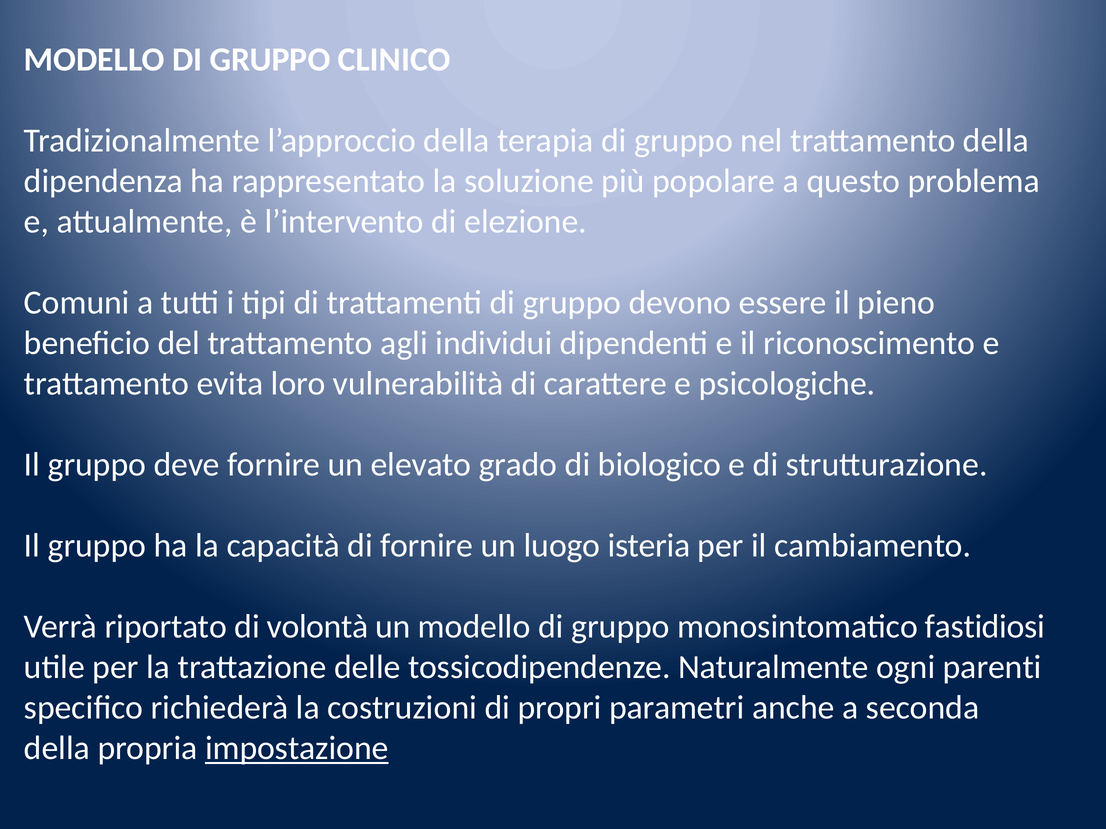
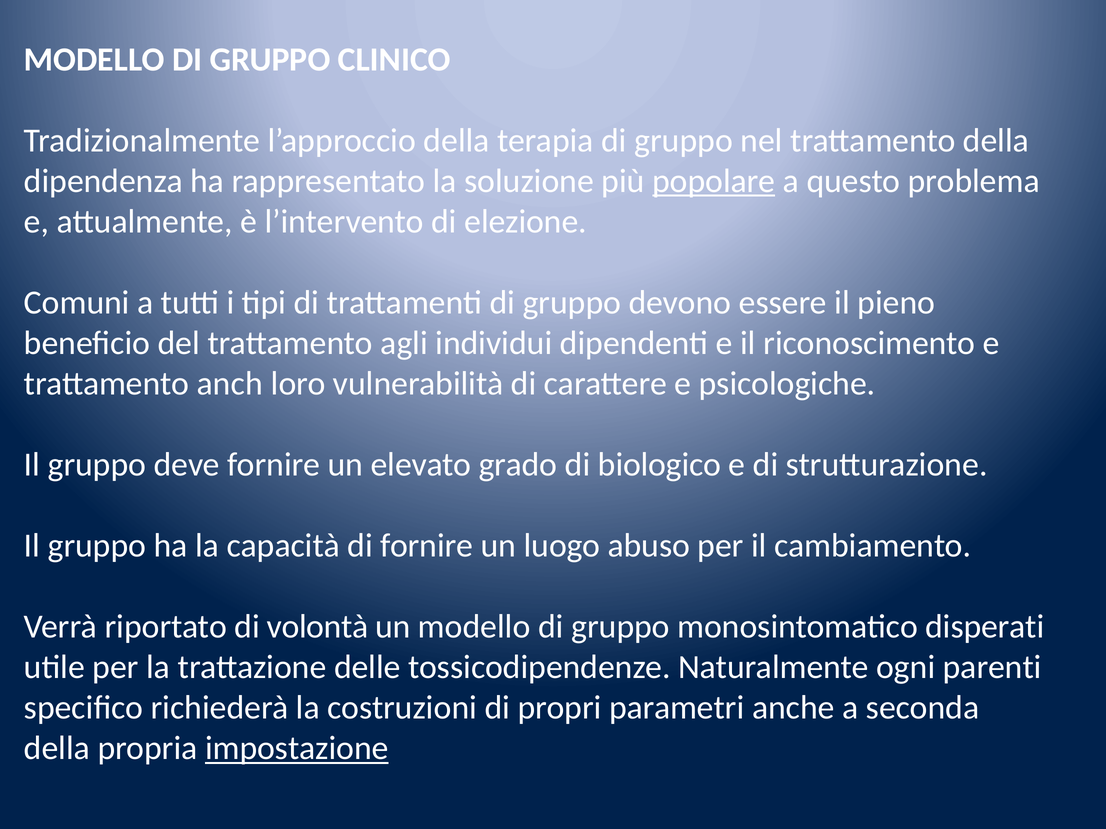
popolare underline: none -> present
evita: evita -> anch
isteria: isteria -> abuso
fastidiosi: fastidiosi -> disperati
